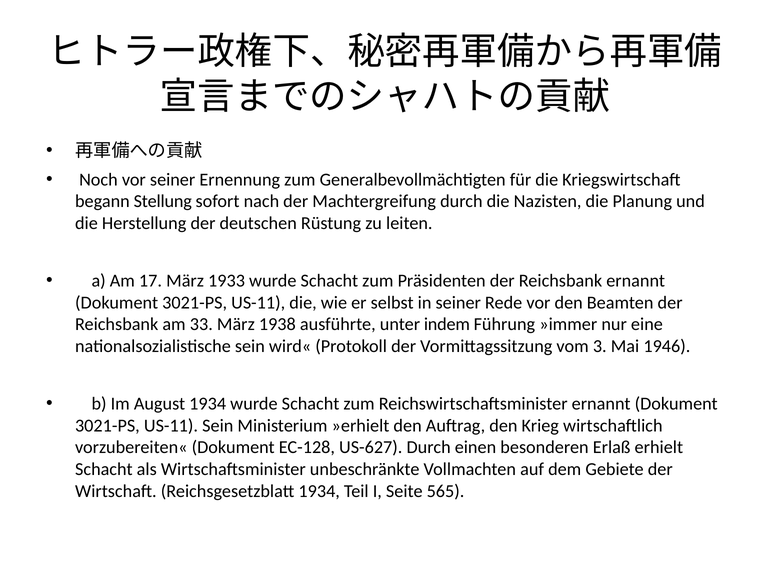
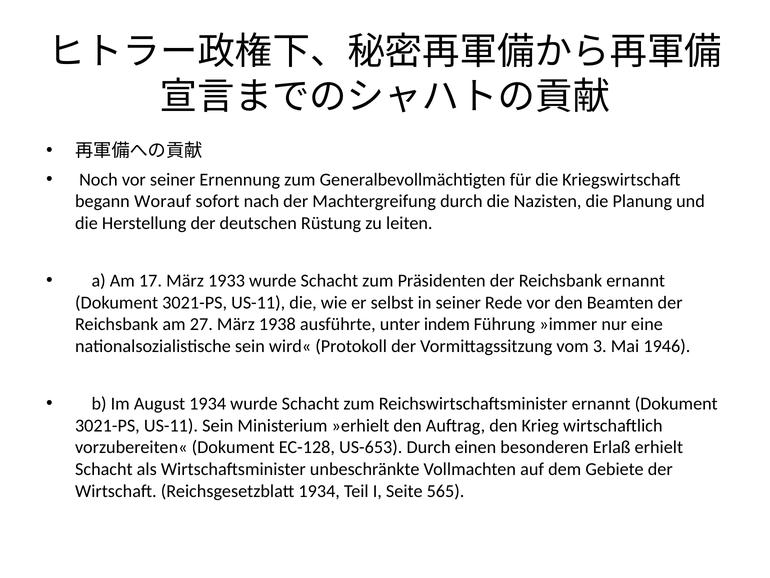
Stellung: Stellung -> Worauf
33: 33 -> 27
US-627: US-627 -> US-653
